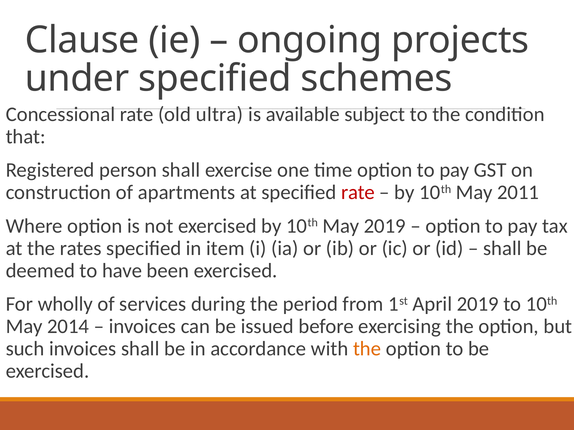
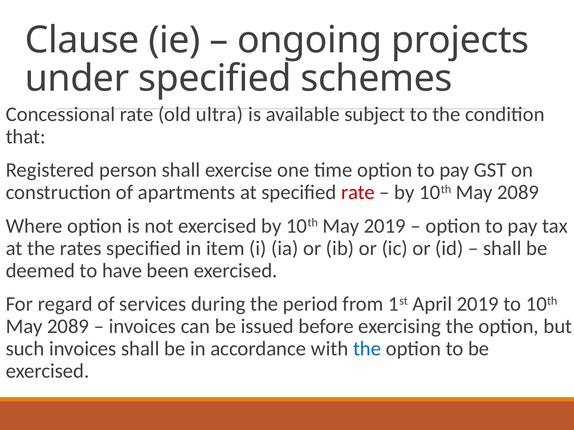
by 10th May 2011: 2011 -> 2089
wholly: wholly -> regard
2014 at (68, 327): 2014 -> 2089
the at (367, 349) colour: orange -> blue
